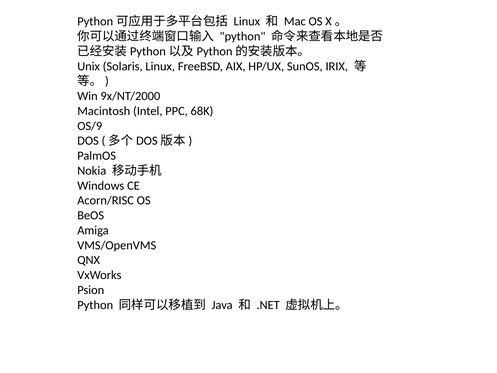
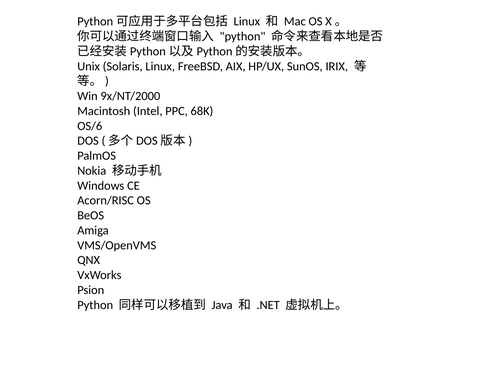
OS/9: OS/9 -> OS/6
